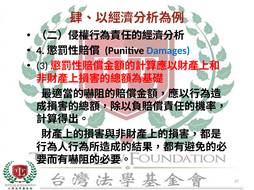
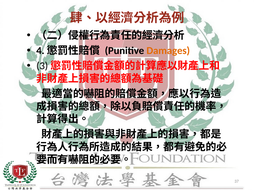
Damages colour: blue -> orange
